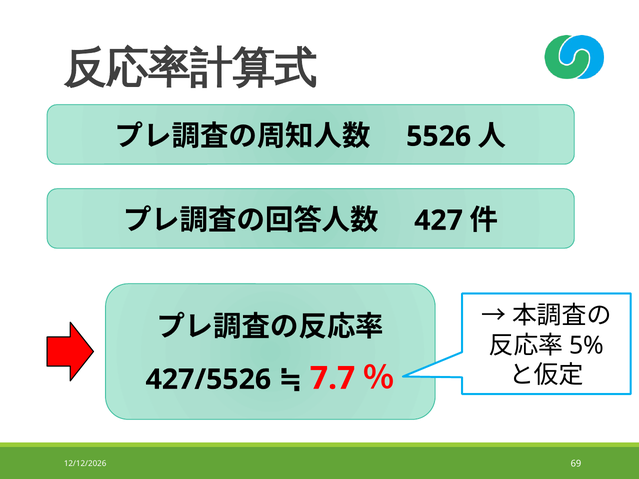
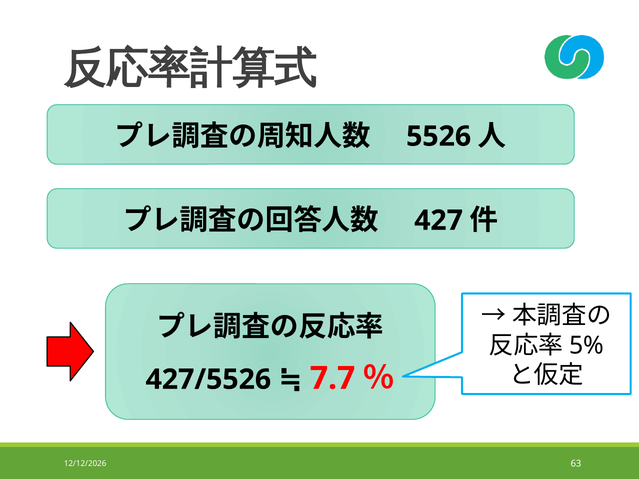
69: 69 -> 63
